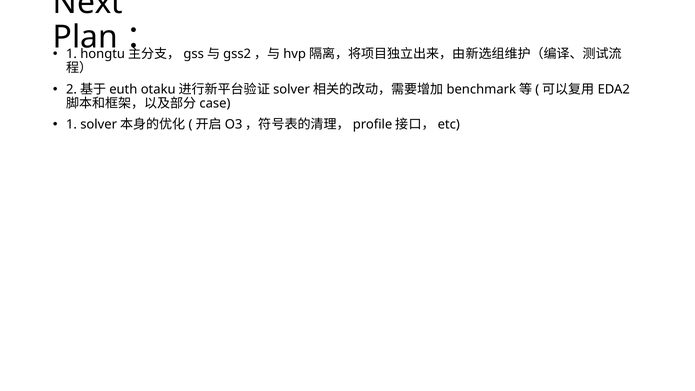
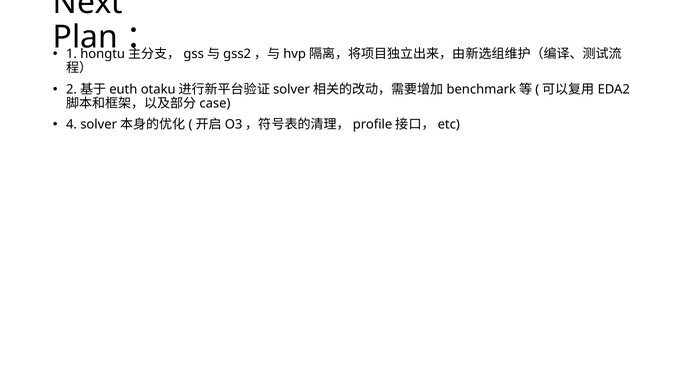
1 at (71, 125): 1 -> 4
